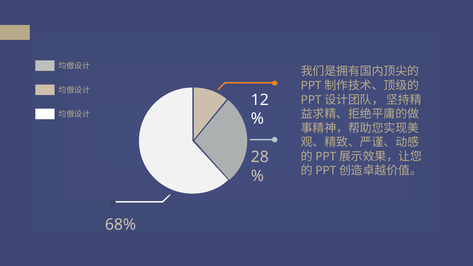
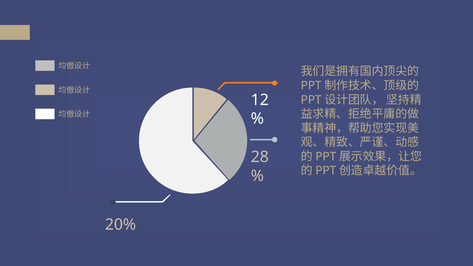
68%: 68% -> 20%
